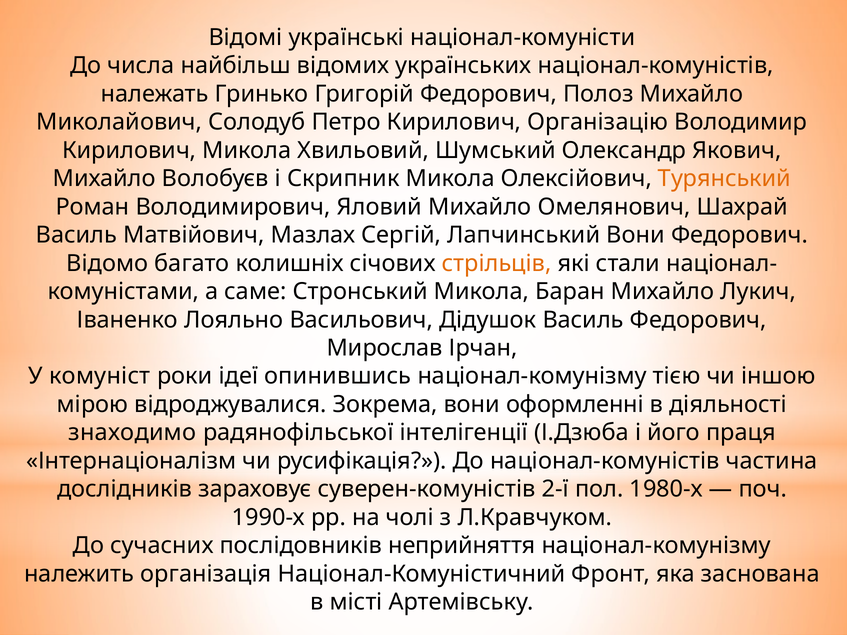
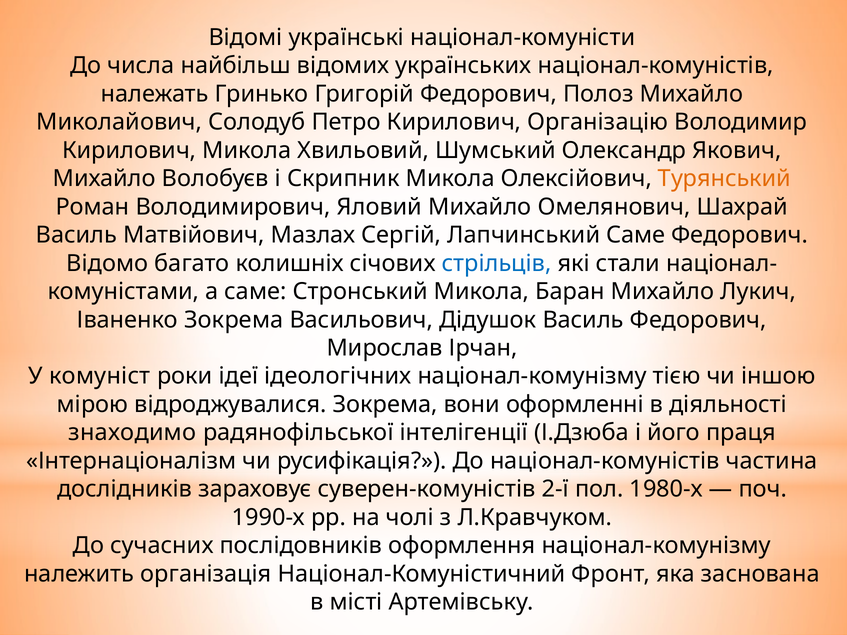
Лапчинський Вони: Вони -> Саме
стрільців colour: orange -> blue
Іваненко Лояльно: Лояльно -> Зокрема
опинившись: опинившись -> ідеологічних
неприйняття: неприйняття -> оформлення
